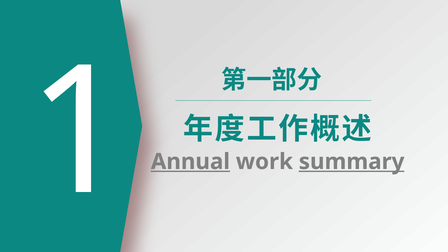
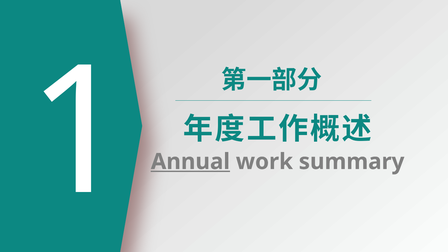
summary underline: present -> none
